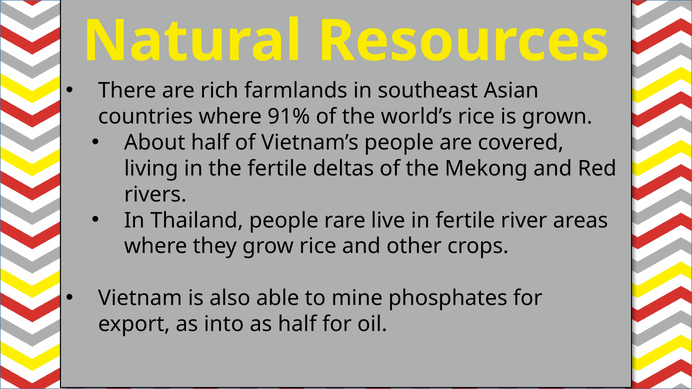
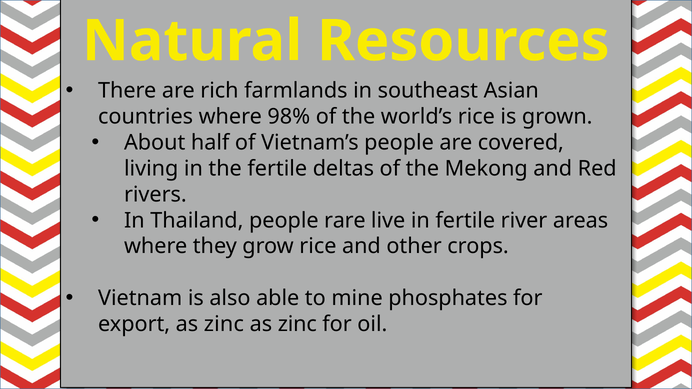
91%: 91% -> 98%
export as into: into -> zinc
half at (297, 324): half -> zinc
